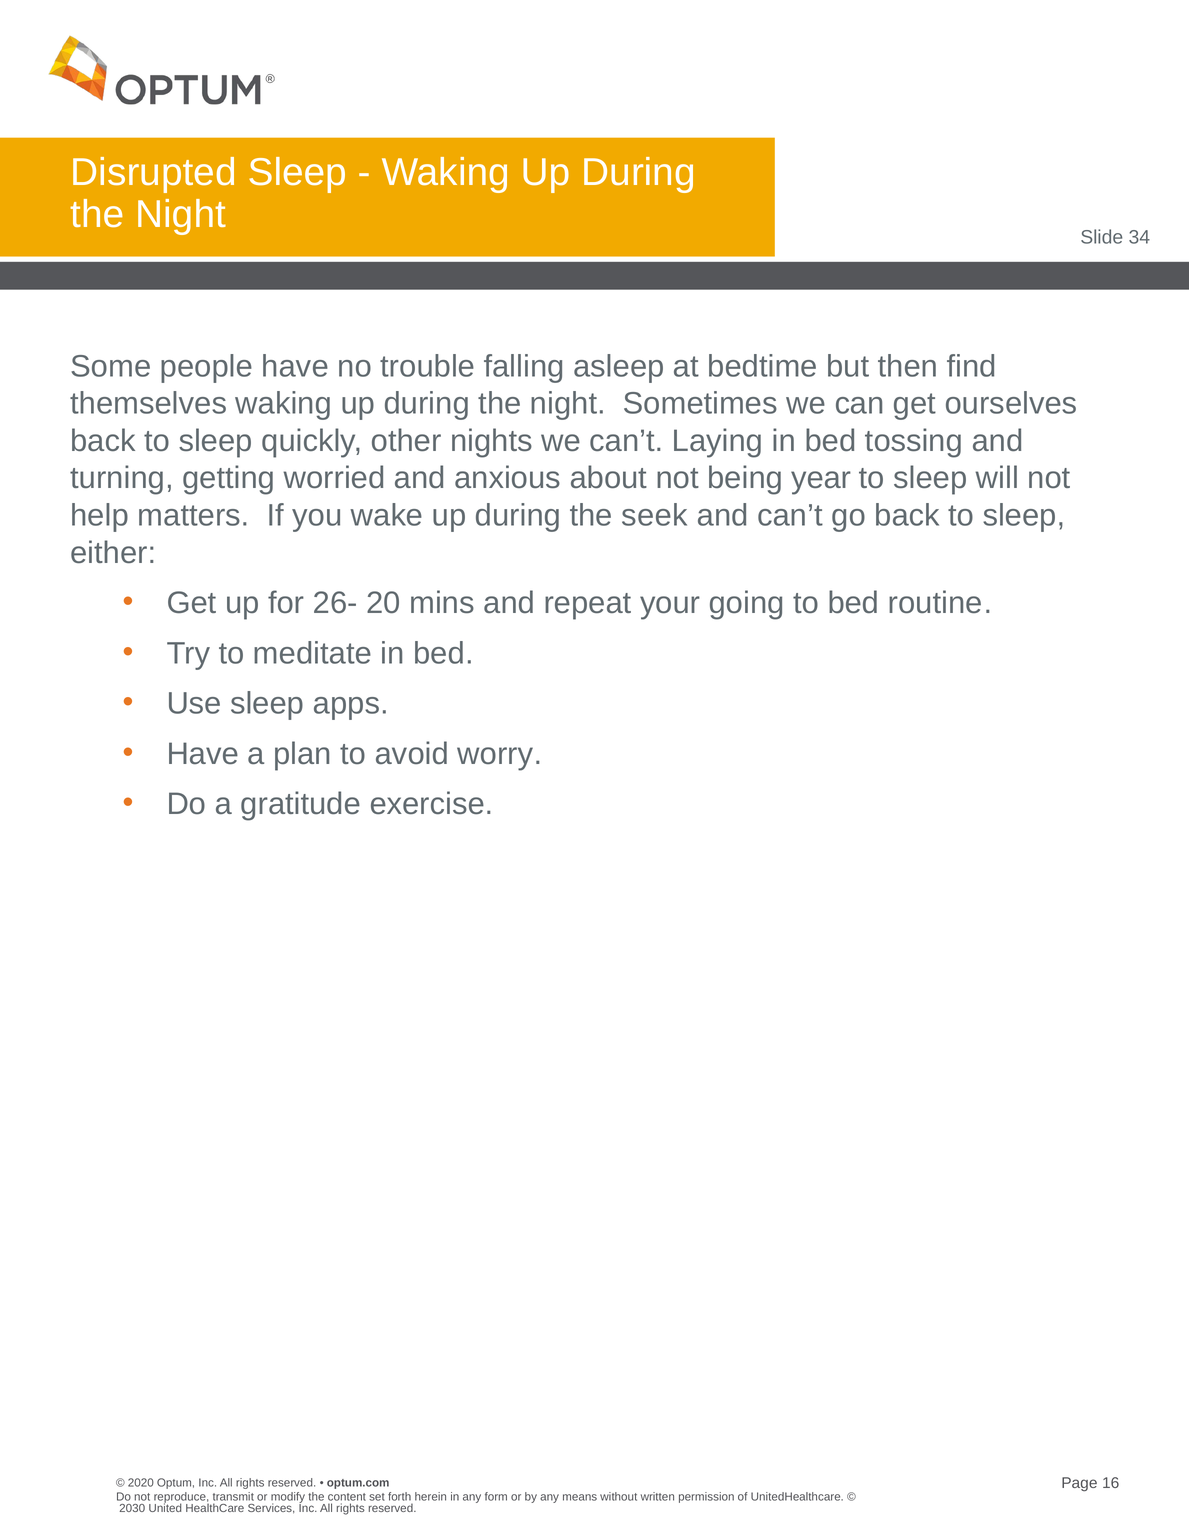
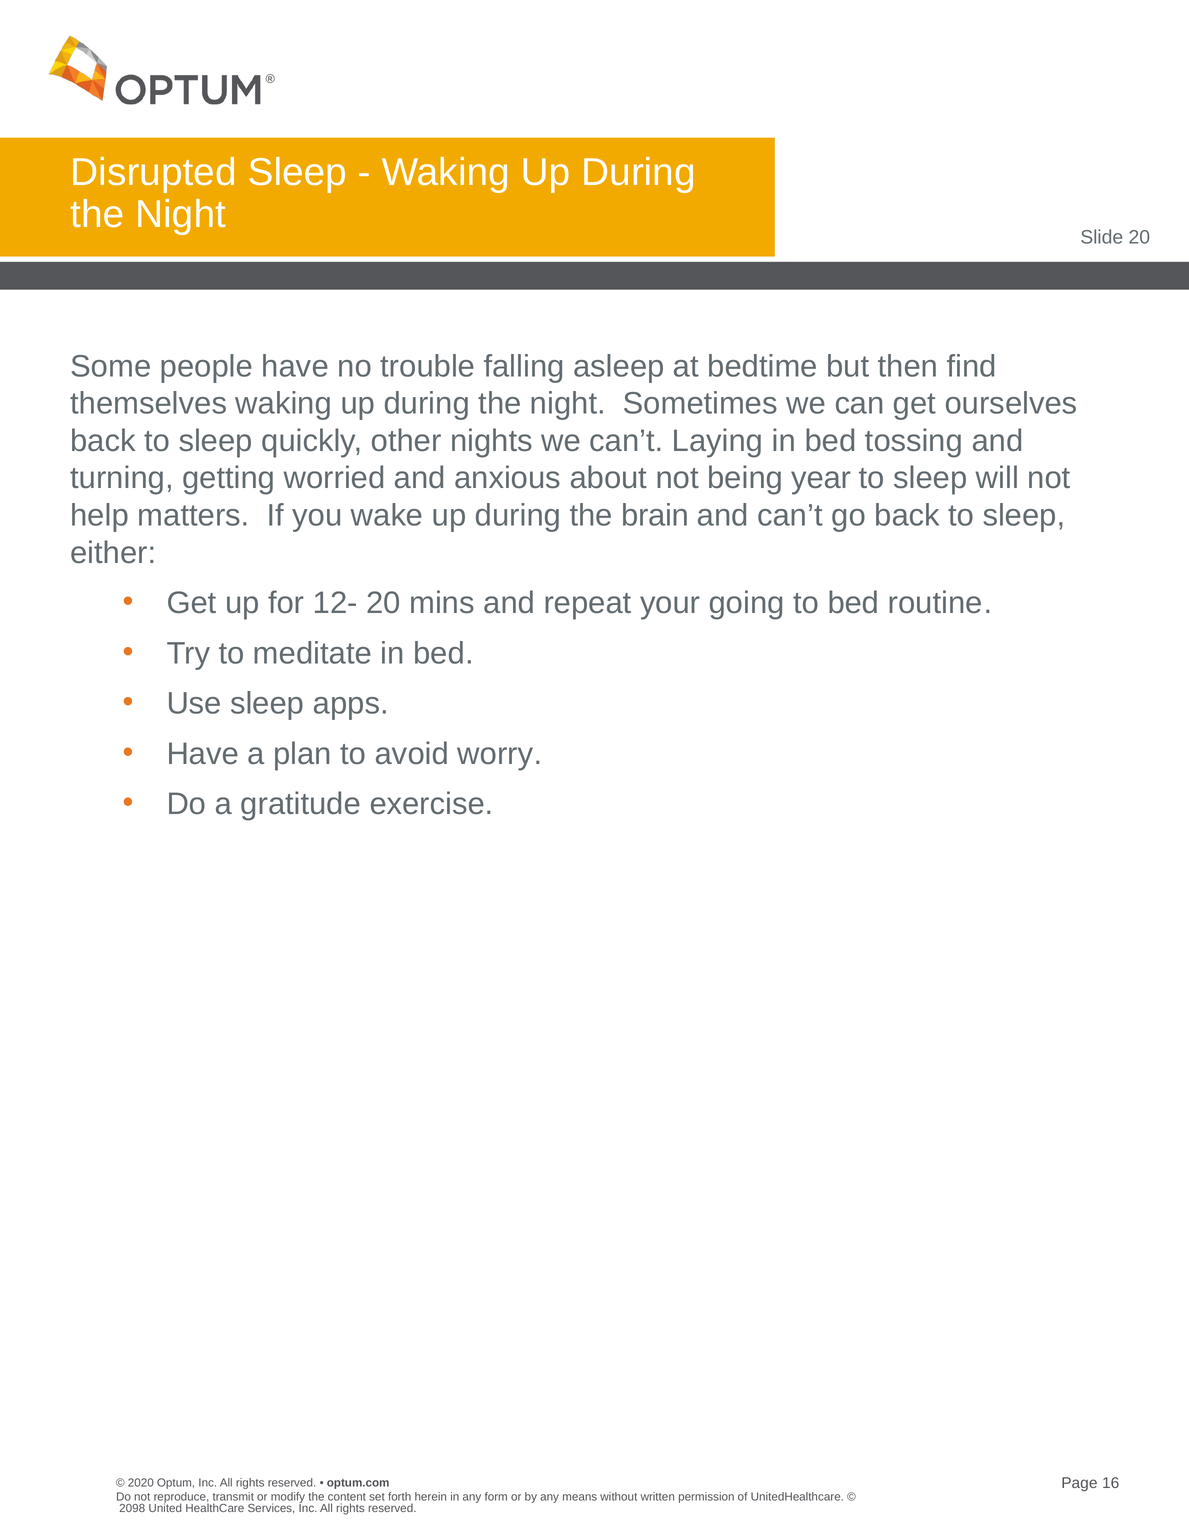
Slide 34: 34 -> 20
seek: seek -> brain
26-: 26- -> 12-
2030: 2030 -> 2098
